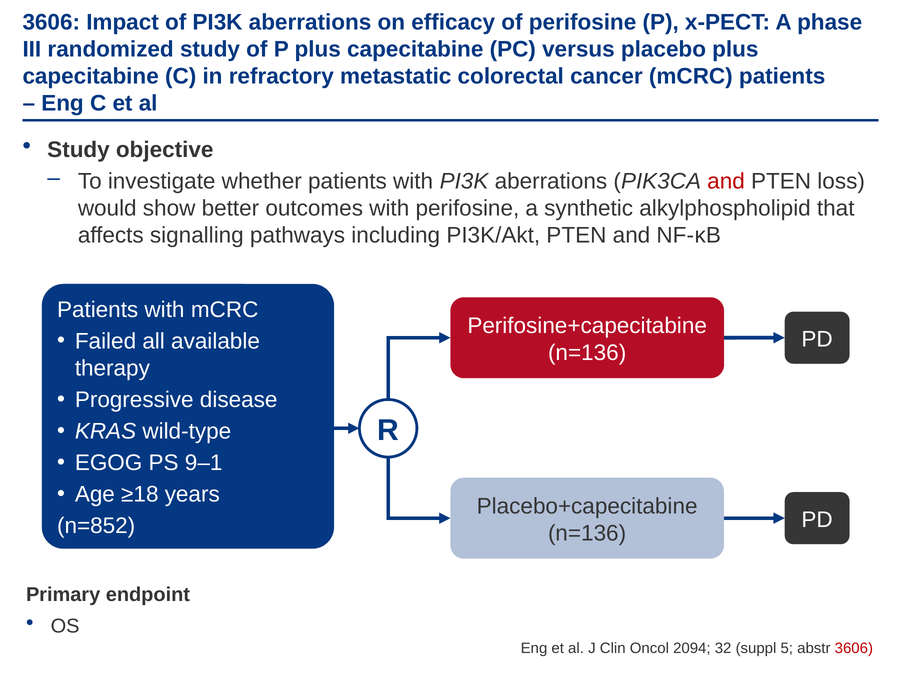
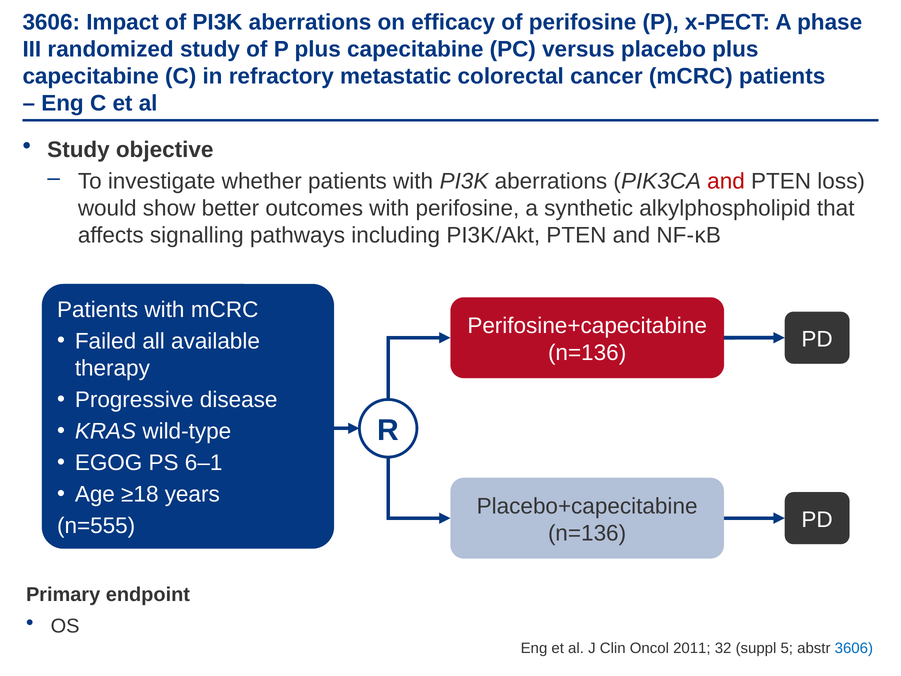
9–1: 9–1 -> 6–1
n=852: n=852 -> n=555
2094: 2094 -> 2011
3606 at (854, 648) colour: red -> blue
